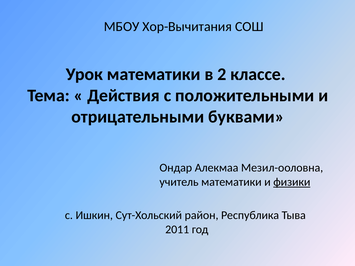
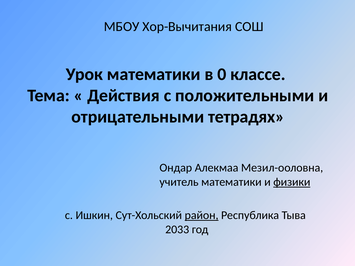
2: 2 -> 0
буквами: буквами -> тетрадях
район underline: none -> present
2011: 2011 -> 2033
